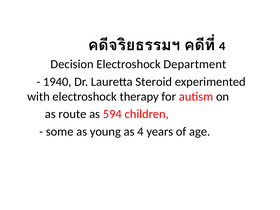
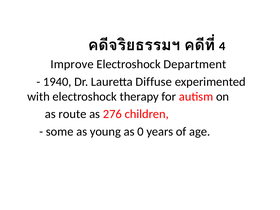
Decision: Decision -> Improve
Steroid: Steroid -> Diffuse
594: 594 -> 276
as 4: 4 -> 0
